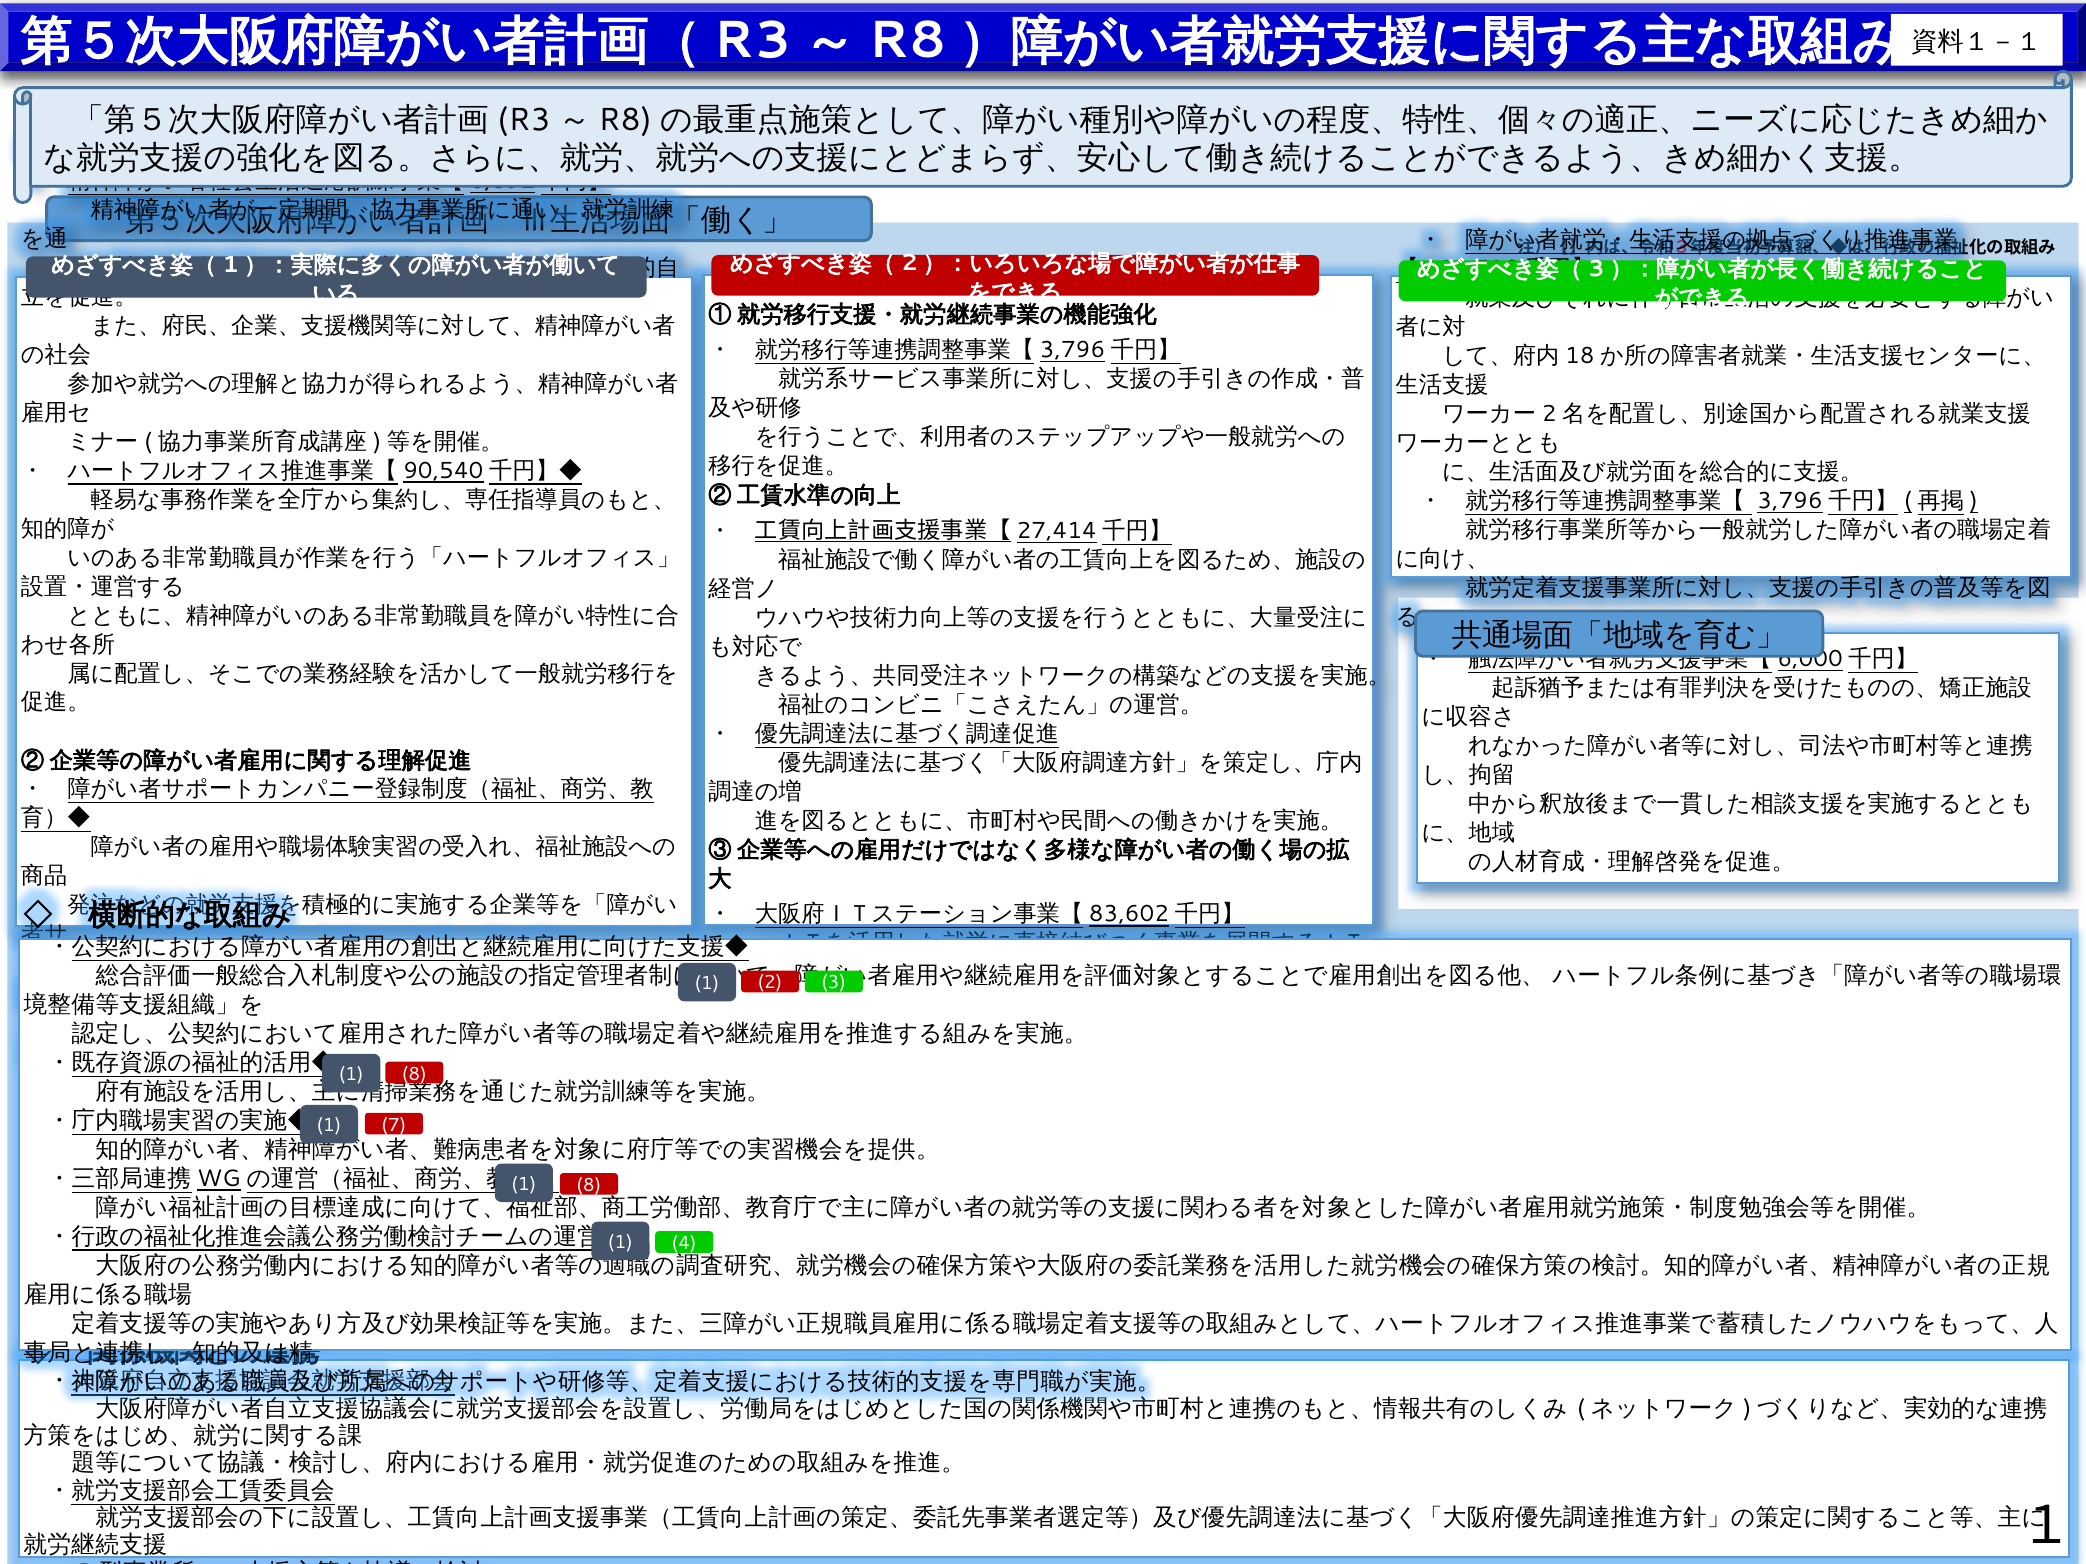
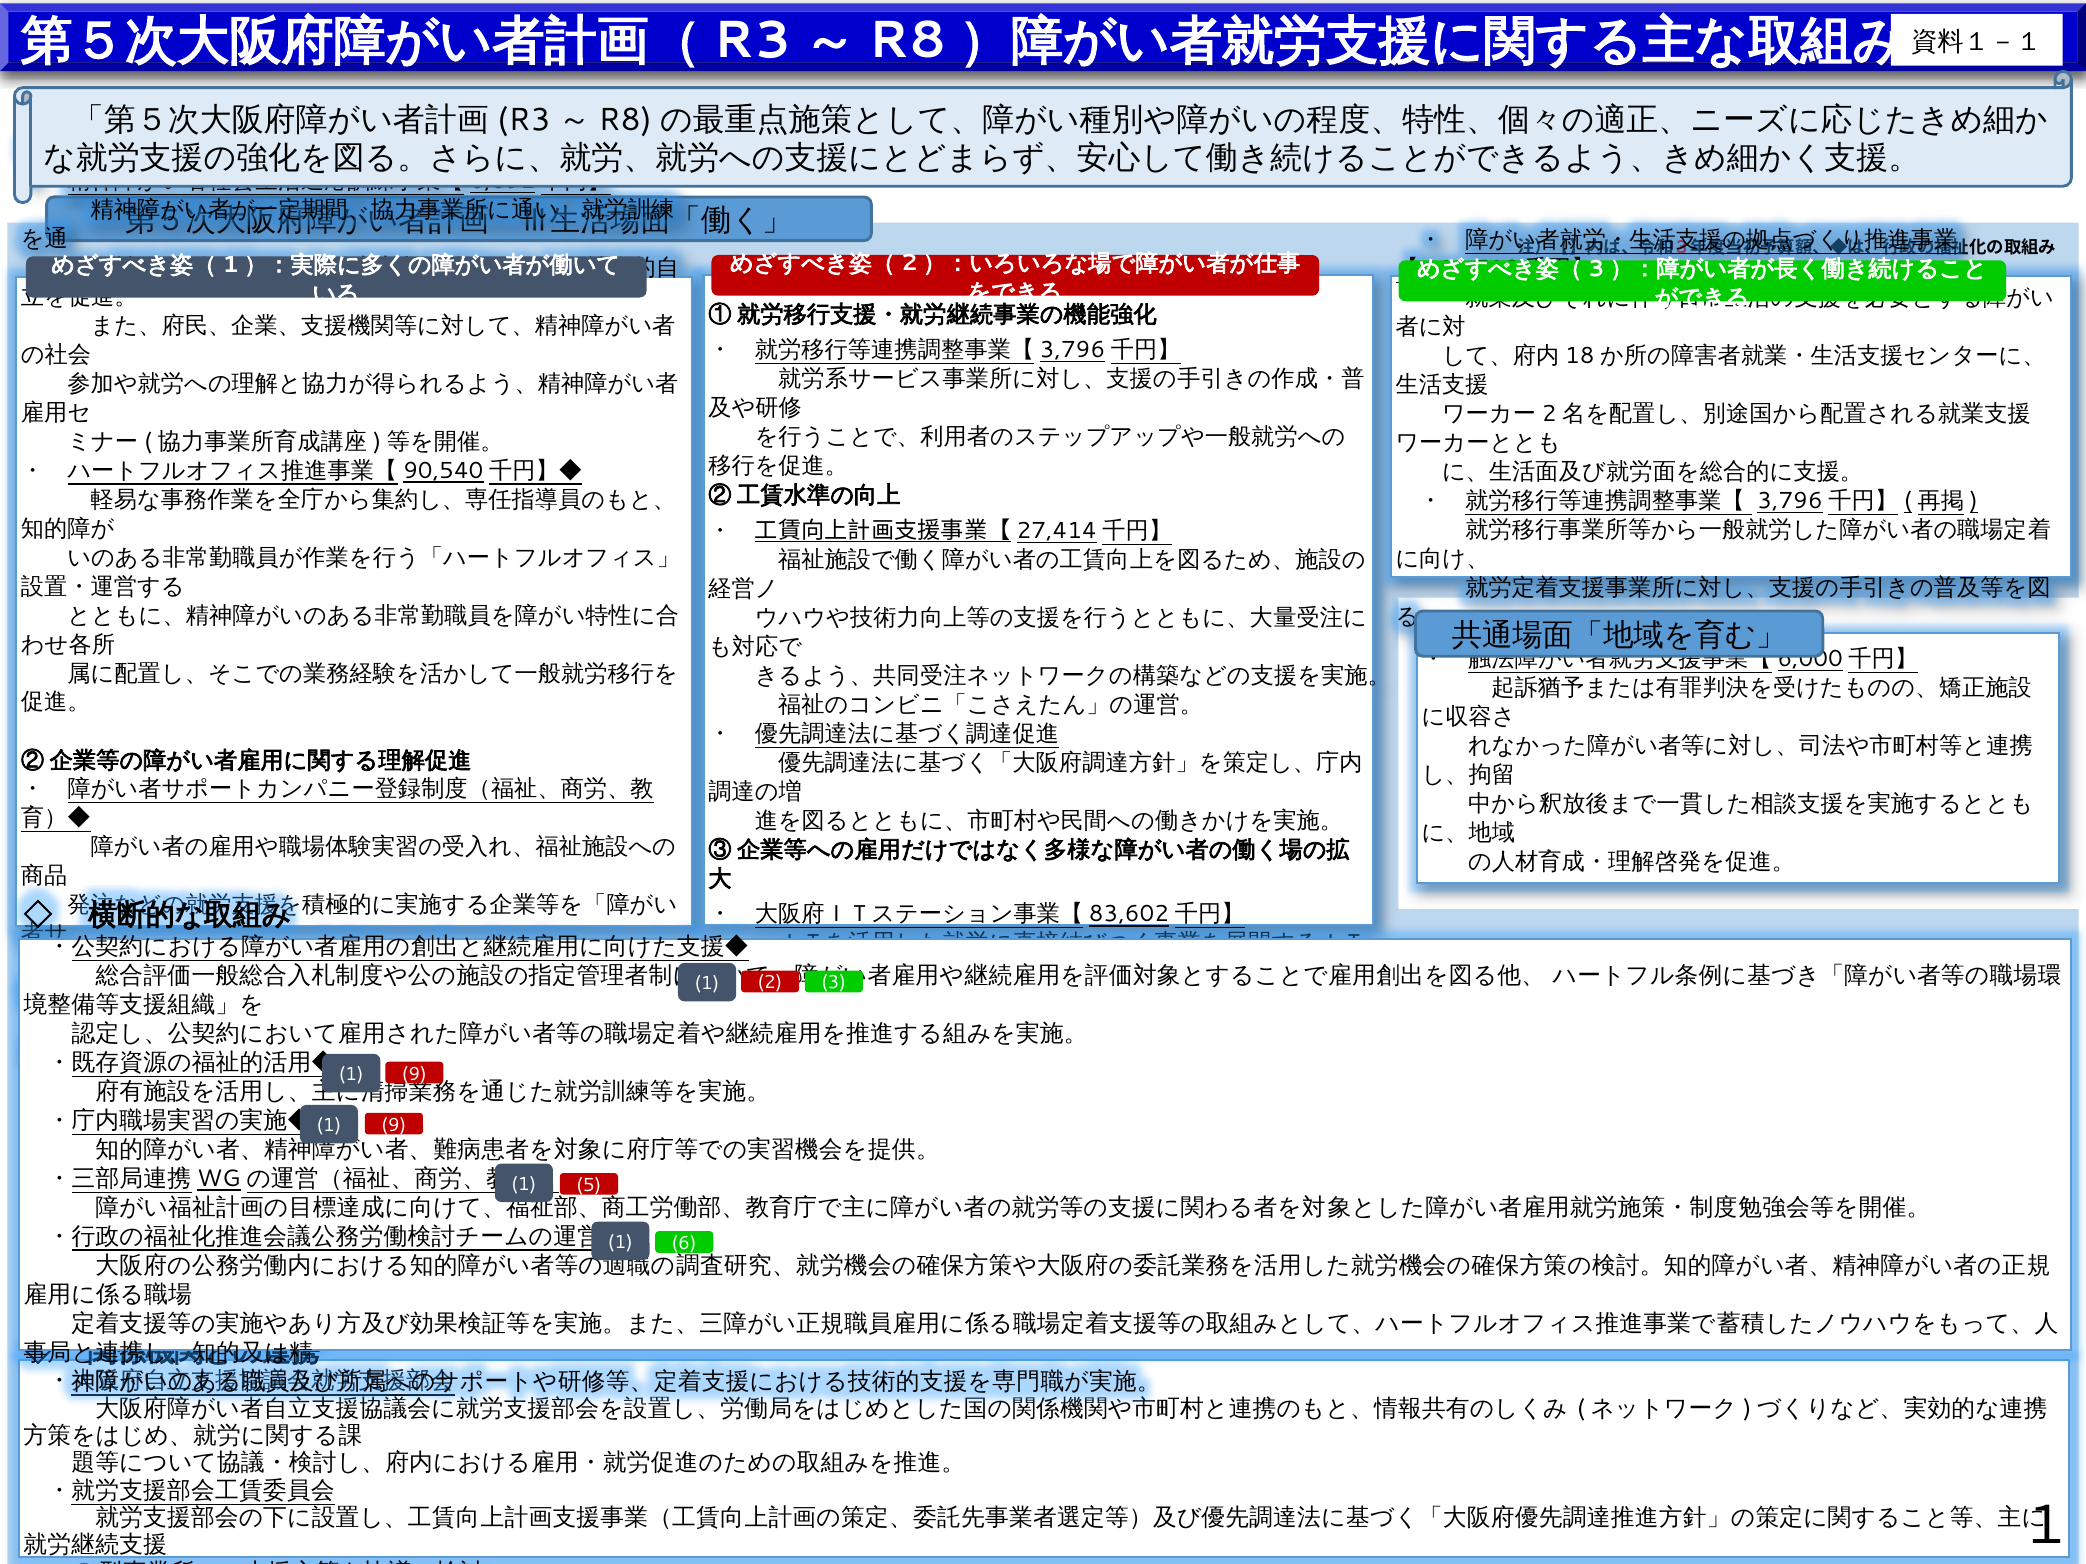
8 at (414, 1074): 8 -> 9
7 at (394, 1125): 7 -> 9
8 at (589, 1186): 8 -> 5
4: 4 -> 6
